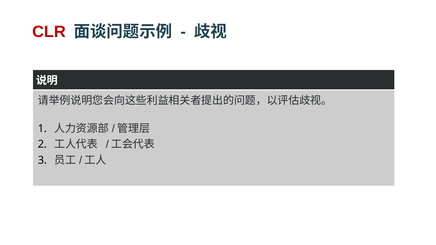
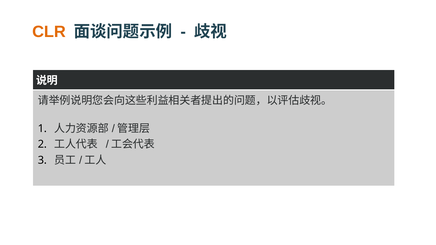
CLR colour: red -> orange
